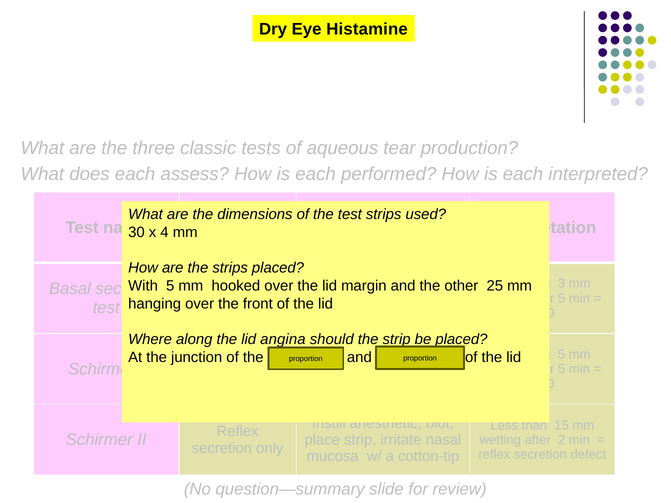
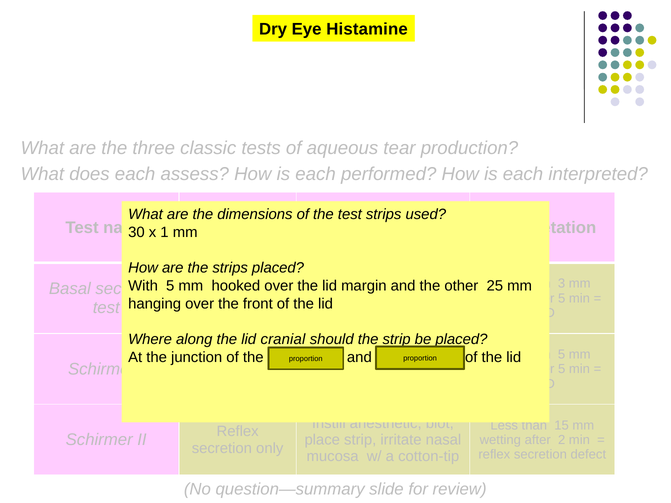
4: 4 -> 1
angina: angina -> cranial
